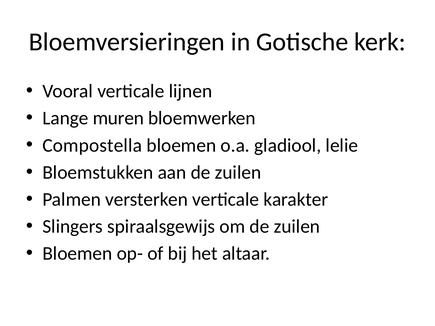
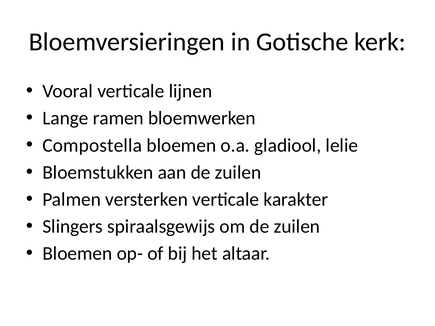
muren: muren -> ramen
